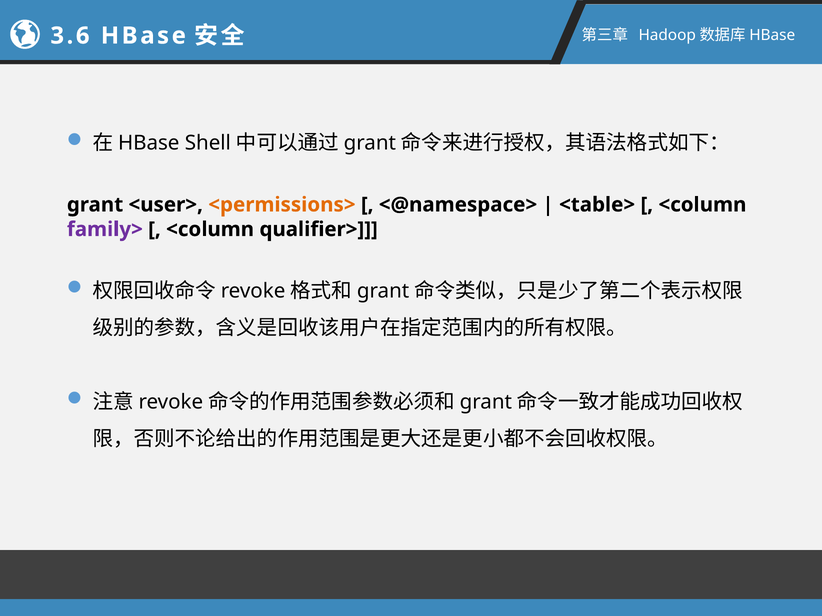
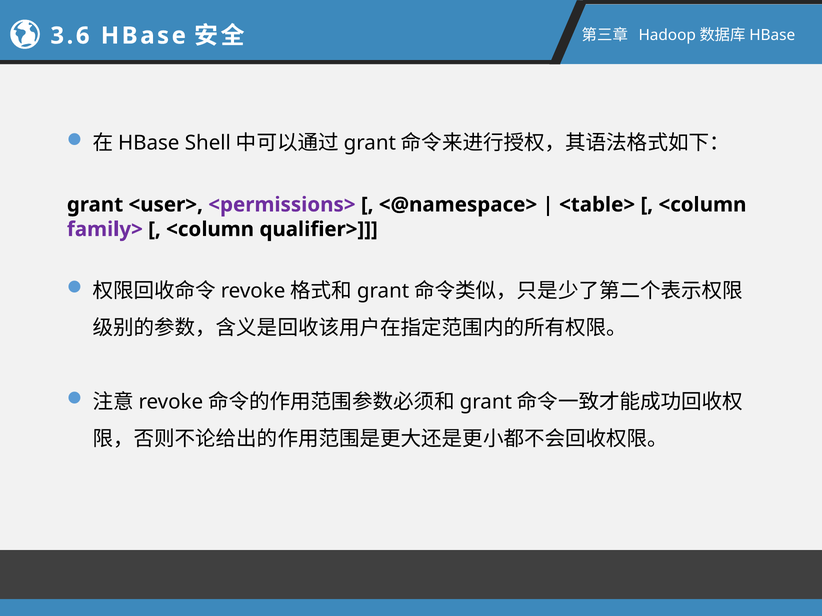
<permissions> colour: orange -> purple
